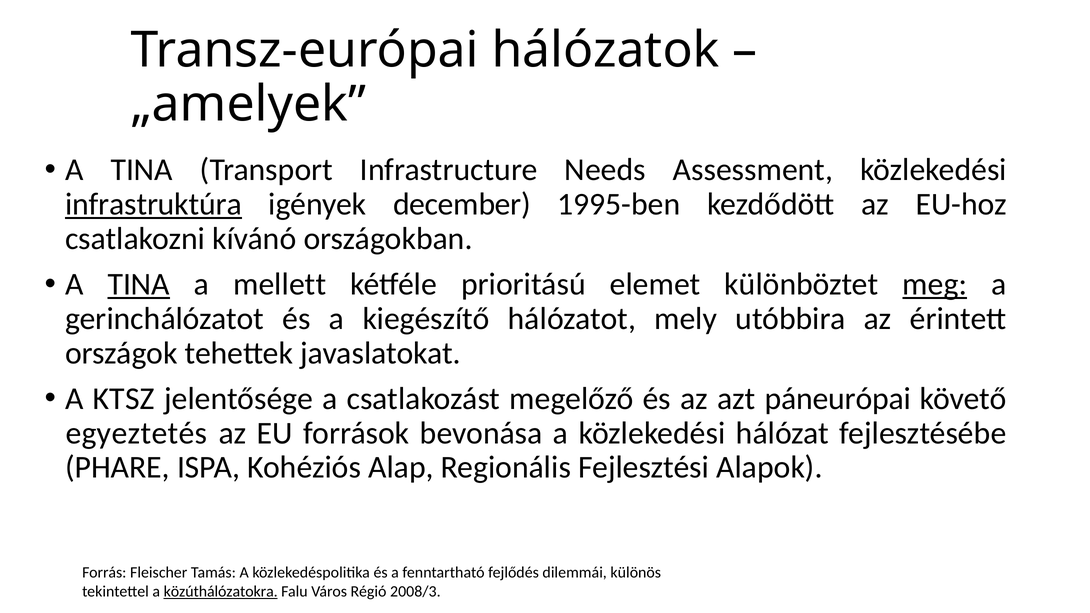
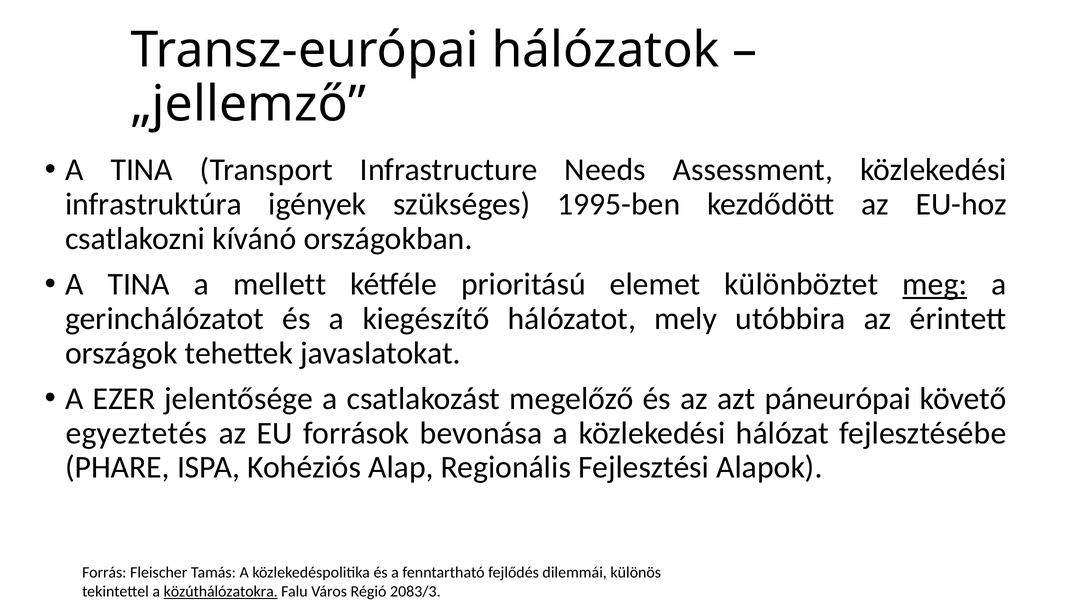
„amelyek: „amelyek -> „jellemző
infrastruktúra underline: present -> none
december: december -> szükséges
TINA at (139, 284) underline: present -> none
KTSZ: KTSZ -> EZER
2008/3: 2008/3 -> 2083/3
